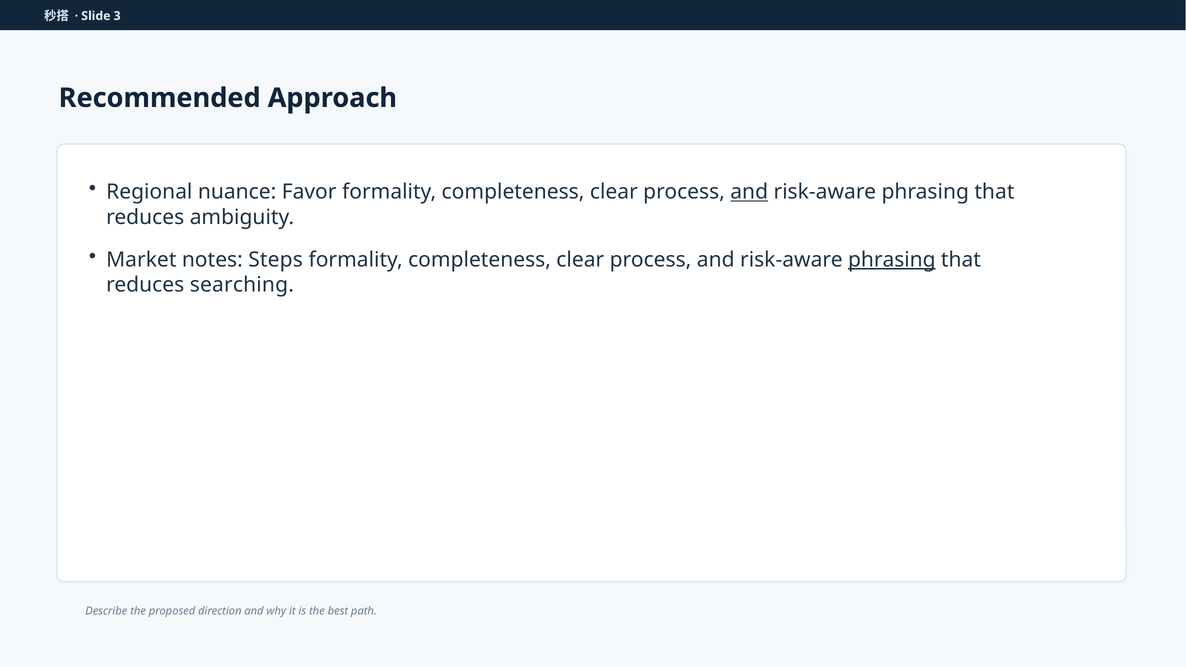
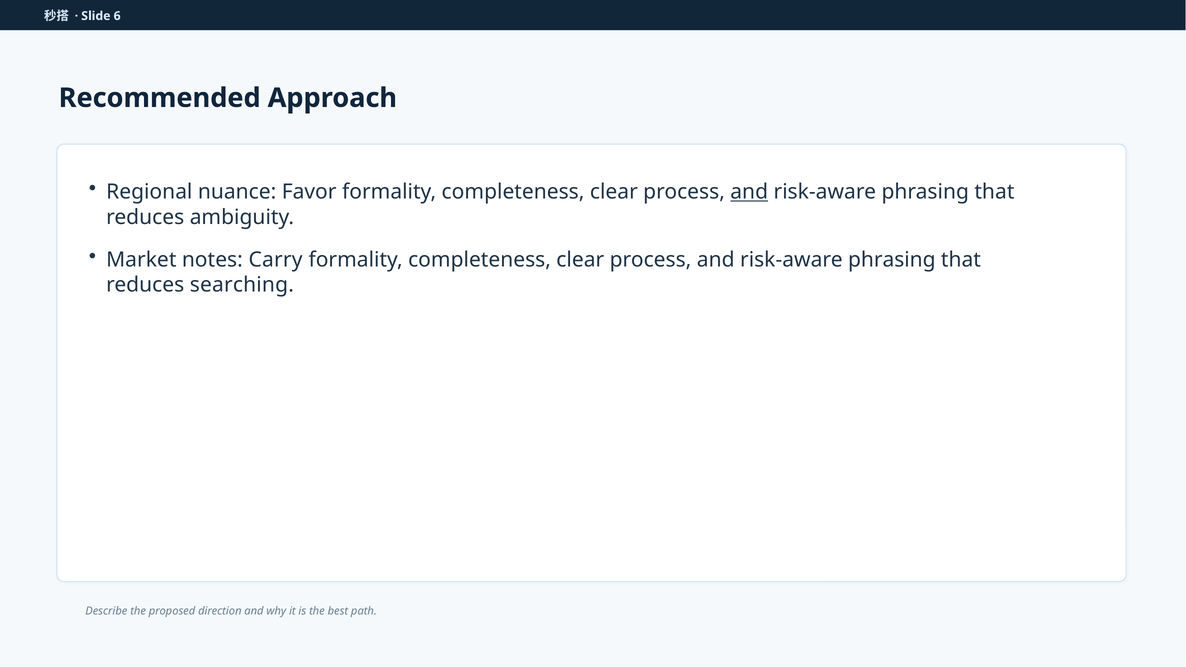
3: 3 -> 6
Steps: Steps -> Carry
phrasing at (892, 260) underline: present -> none
